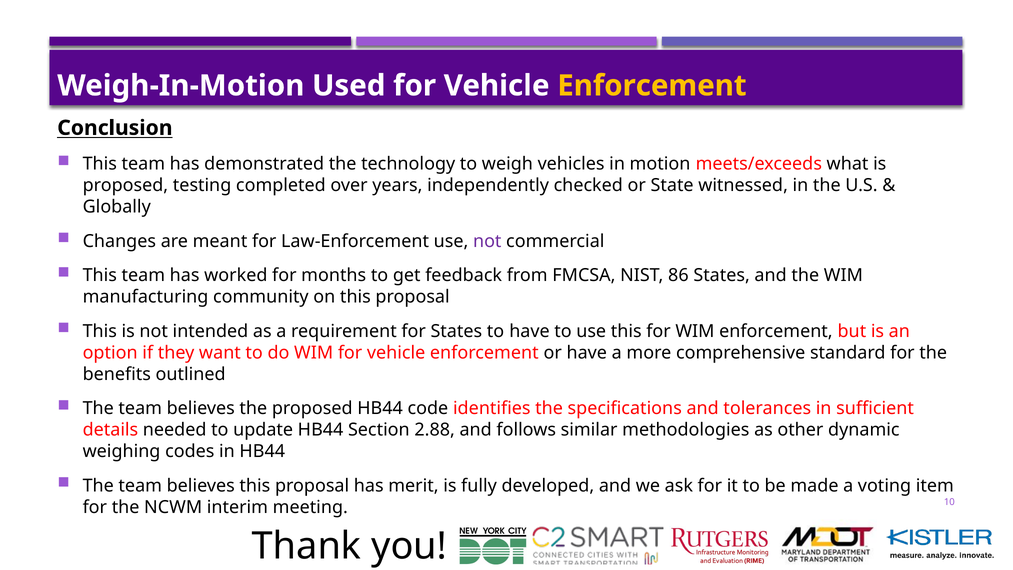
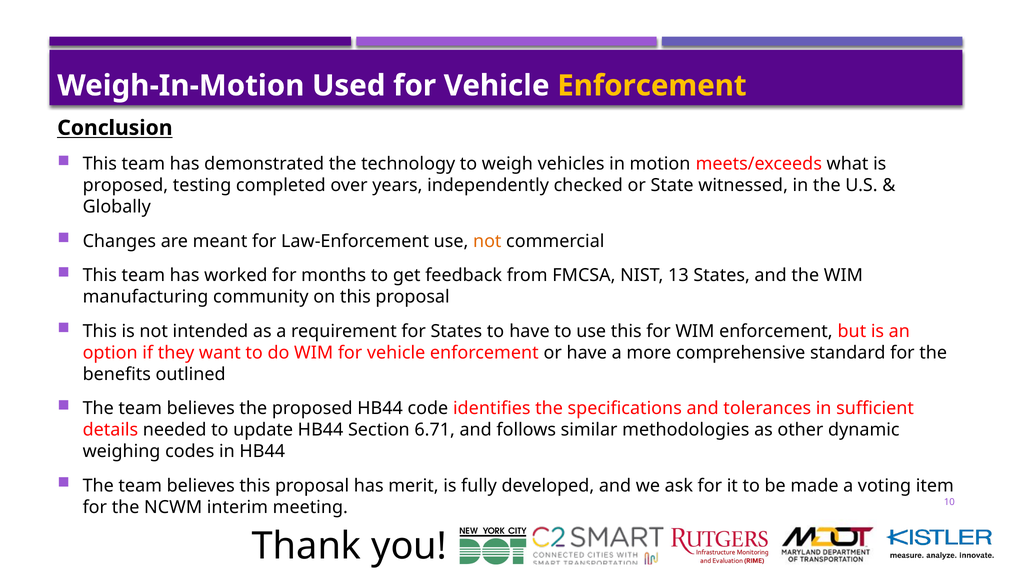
not at (487, 241) colour: purple -> orange
86: 86 -> 13
2.88: 2.88 -> 6.71
